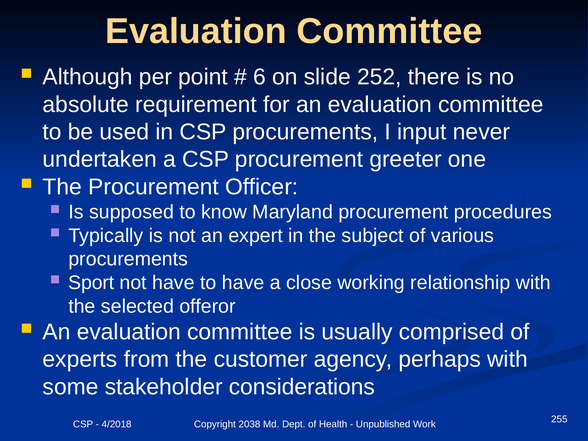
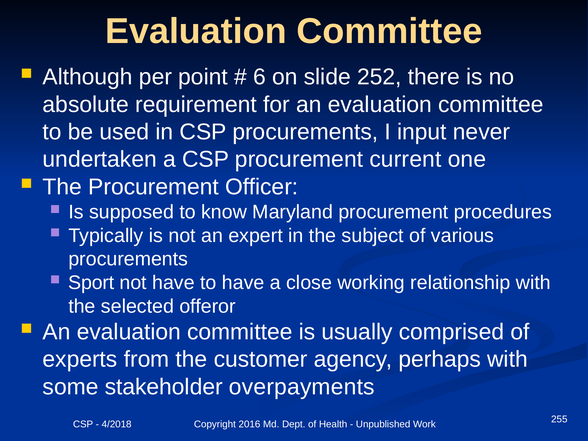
greeter: greeter -> current
considerations: considerations -> overpayments
2038: 2038 -> 2016
